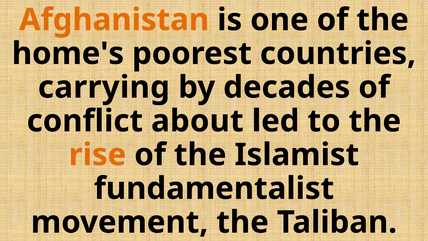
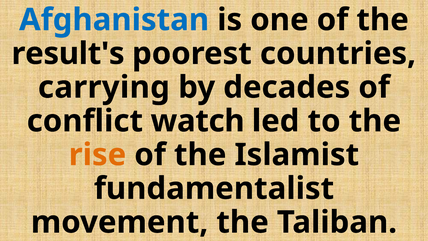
Afghanistan colour: orange -> blue
home's: home's -> result's
about: about -> watch
